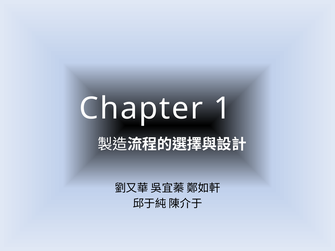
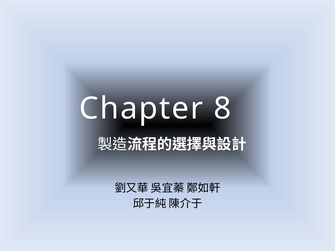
1: 1 -> 8
